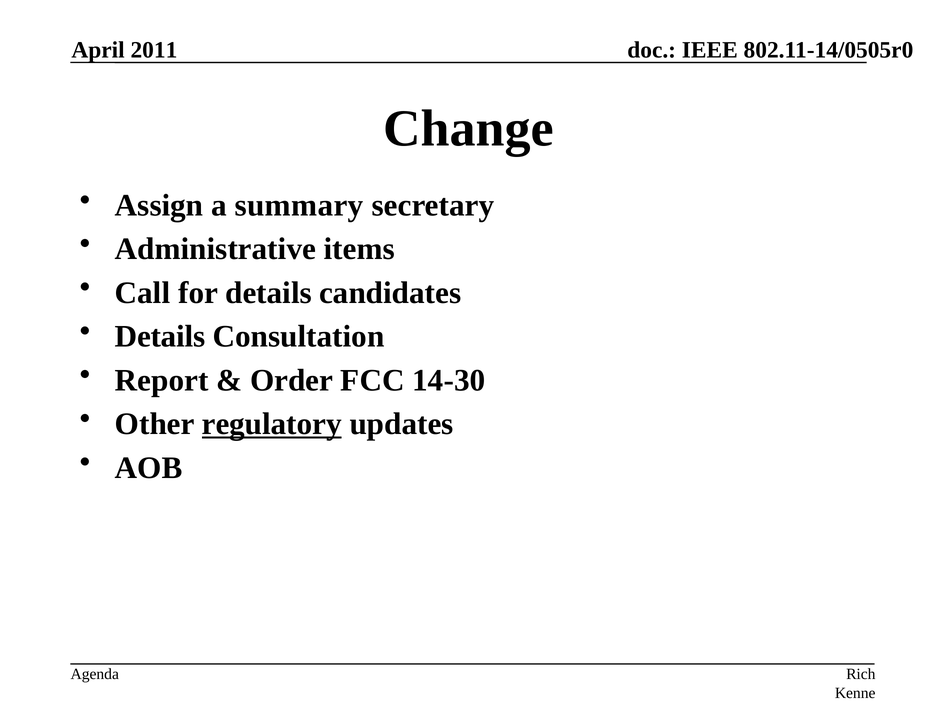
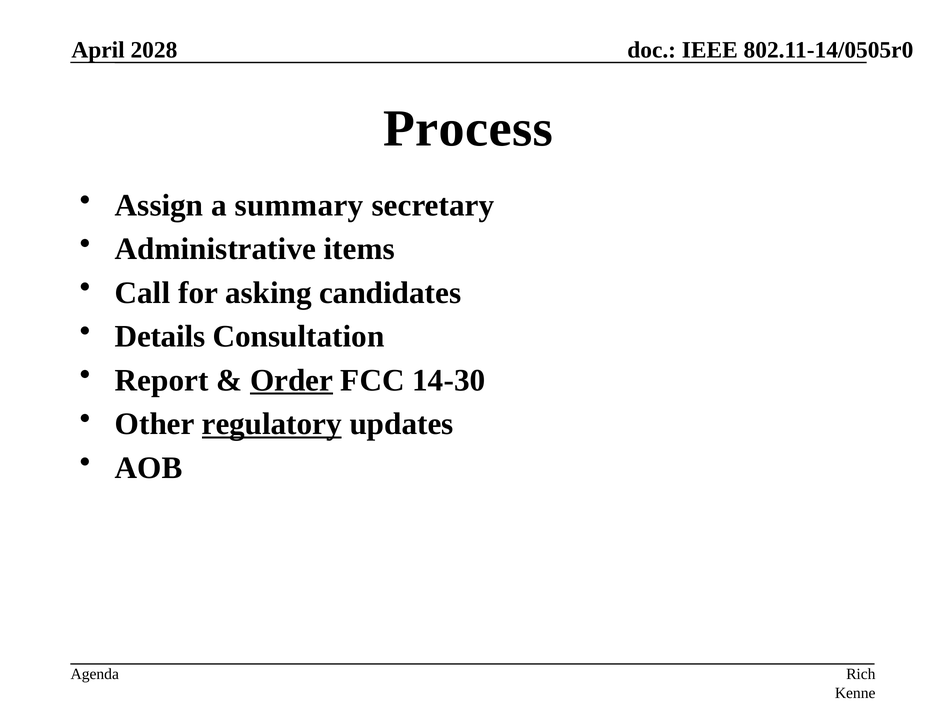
2011: 2011 -> 2028
Change: Change -> Process
for details: details -> asking
Order underline: none -> present
